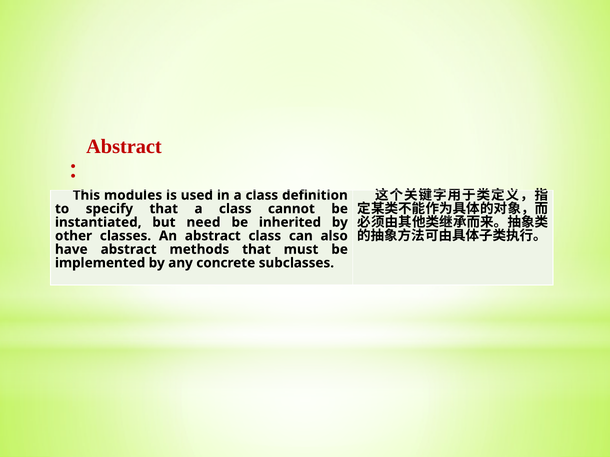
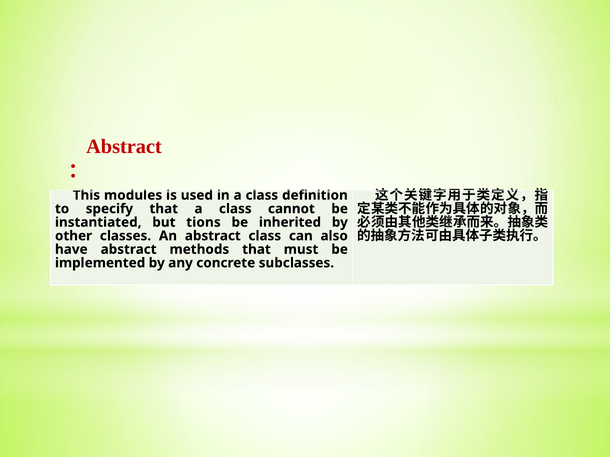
need: need -> tions
